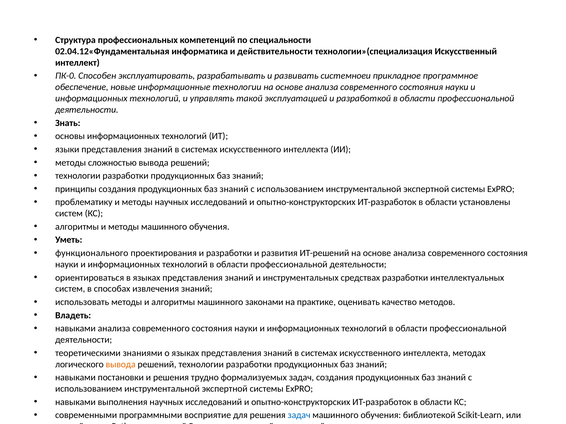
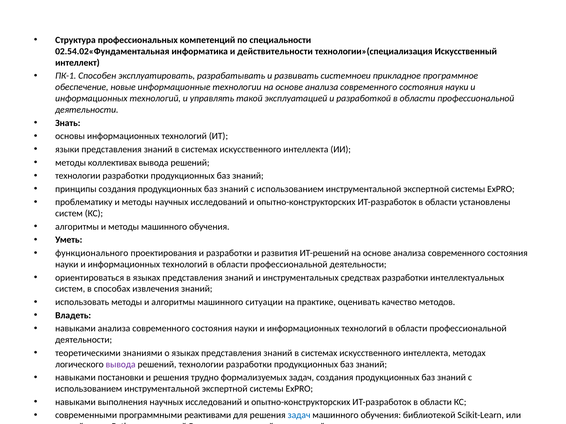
02.04.12«Фундаментальная: 02.04.12«Фундаментальная -> 02.54.02«Фундаментальная
ПК-0: ПК-0 -> ПК-1
сложностью: сложностью -> коллективах
законами: законами -> ситуации
вывода at (121, 365) colour: orange -> purple
восприятие: восприятие -> реактивами
